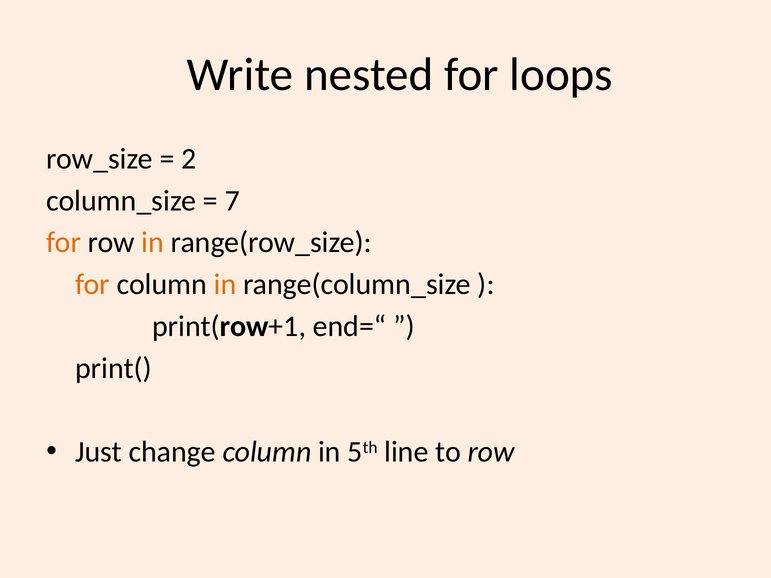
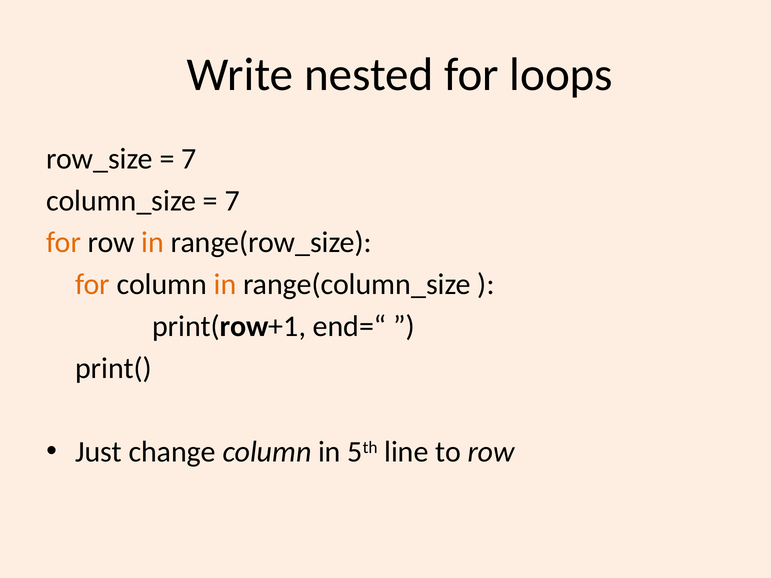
2 at (189, 159): 2 -> 7
